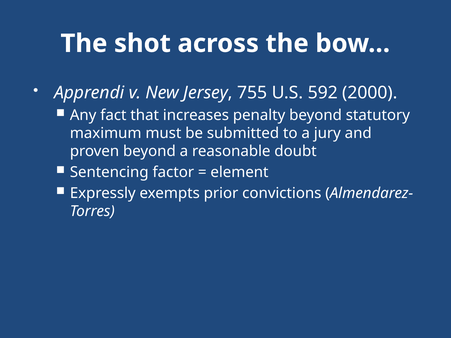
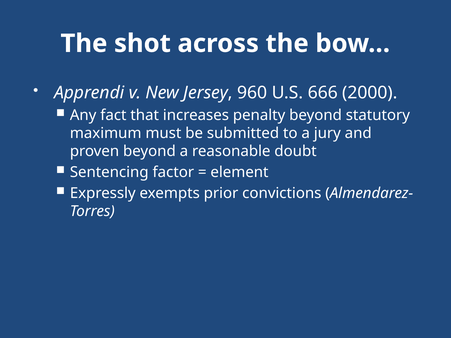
755: 755 -> 960
592: 592 -> 666
